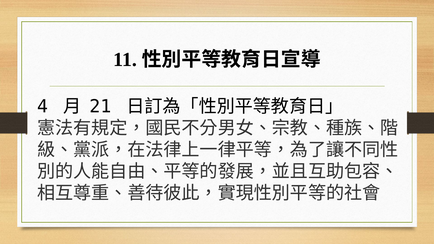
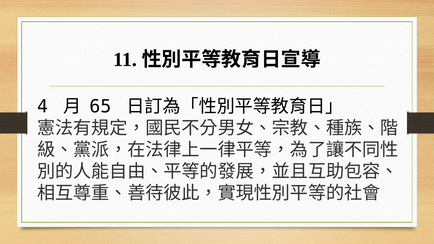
21: 21 -> 65
